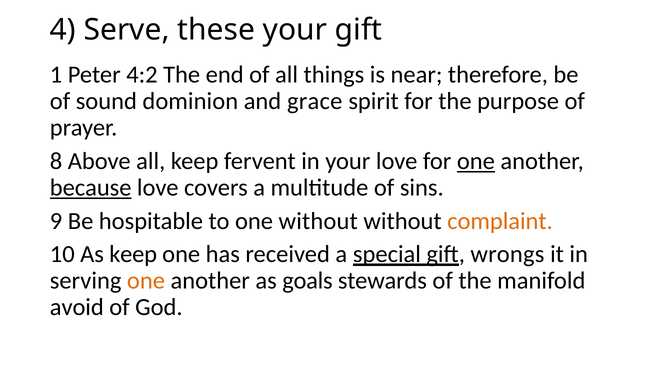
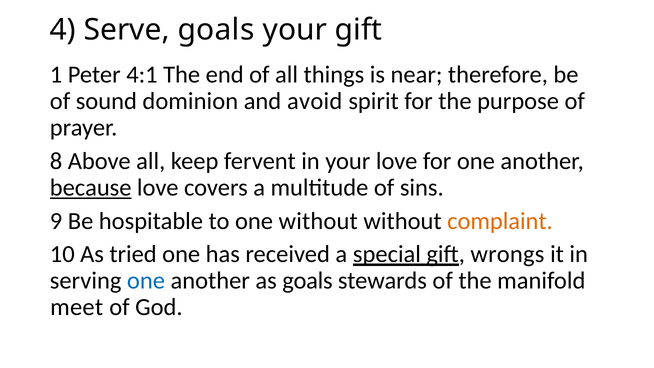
Serve these: these -> goals
4:2: 4:2 -> 4:1
grace: grace -> avoid
one at (476, 161) underline: present -> none
As keep: keep -> tried
one at (146, 281) colour: orange -> blue
avoid: avoid -> meet
